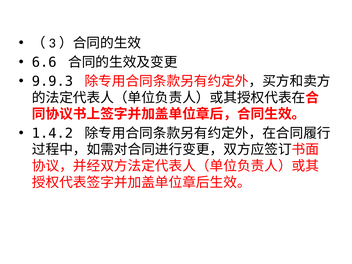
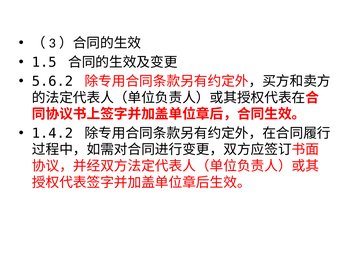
6.6: 6.6 -> 1.5
9.9.3: 9.9.3 -> 5.6.2
